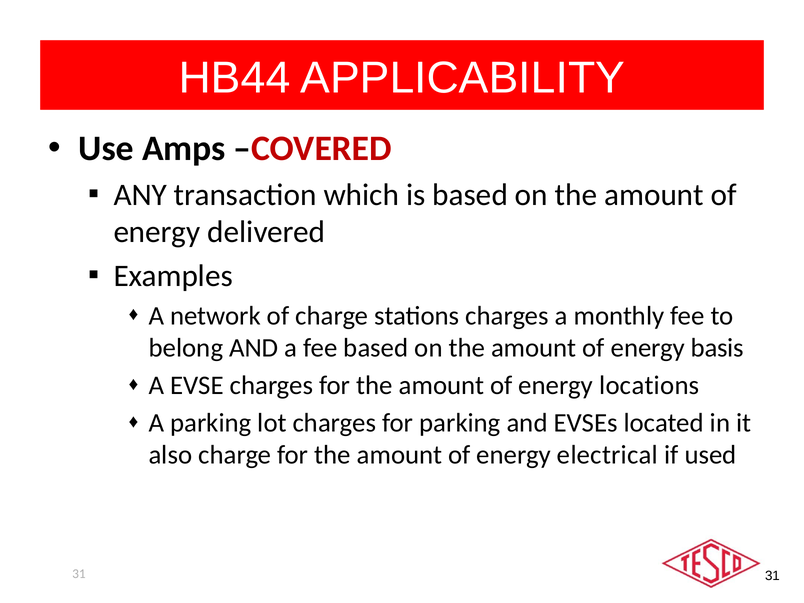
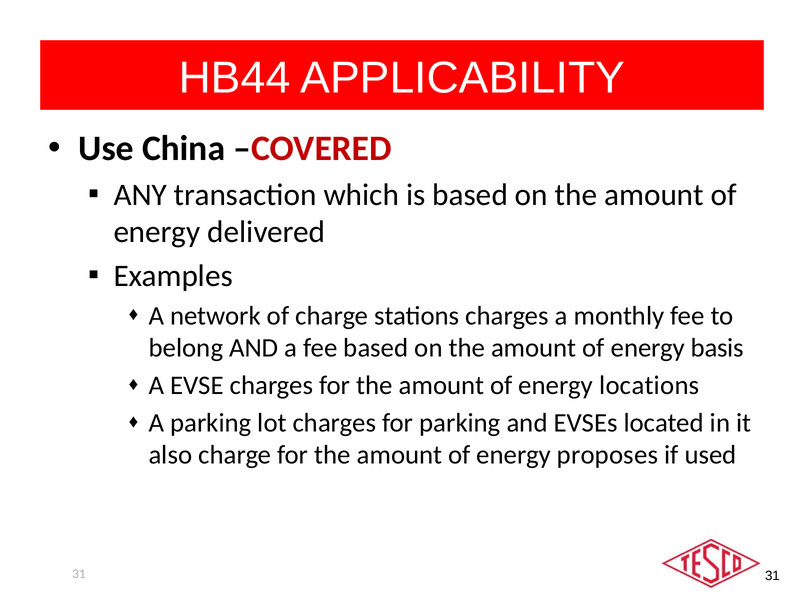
Amps: Amps -> China
electrical: electrical -> proposes
